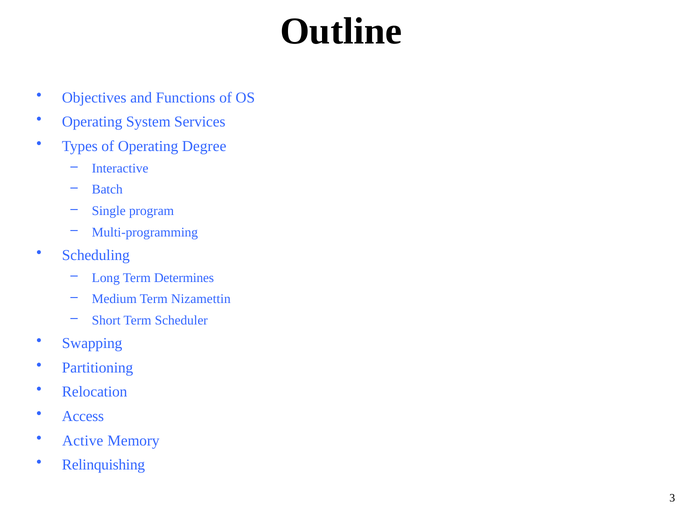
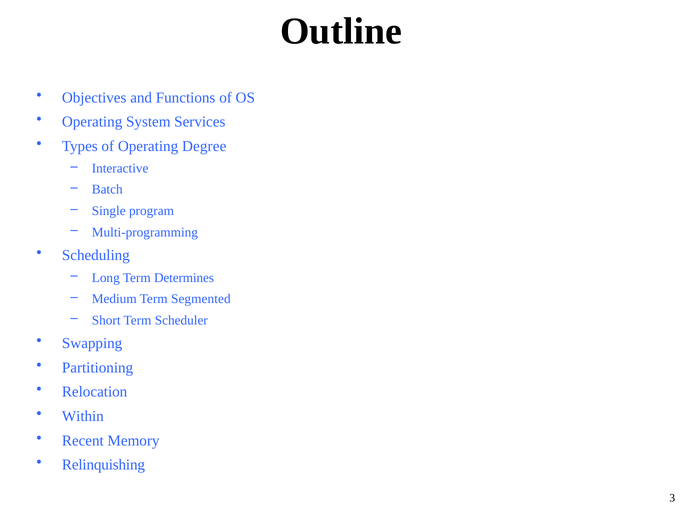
Nizamettin: Nizamettin -> Segmented
Access: Access -> Within
Active: Active -> Recent
